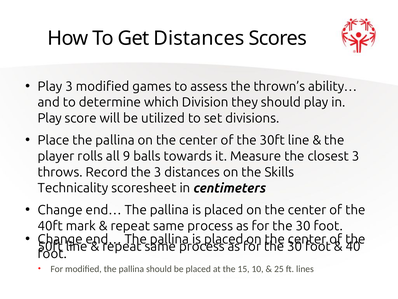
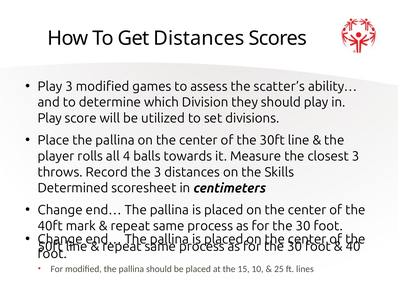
thrown’s: thrown’s -> scatter’s
9: 9 -> 4
Technicality: Technicality -> Determined
